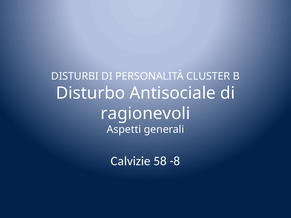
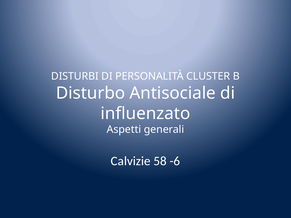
ragionevoli: ragionevoli -> influenzato
-8: -8 -> -6
